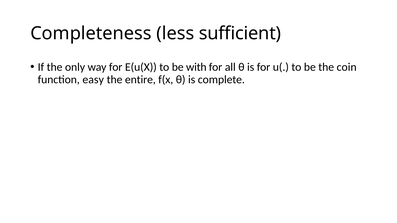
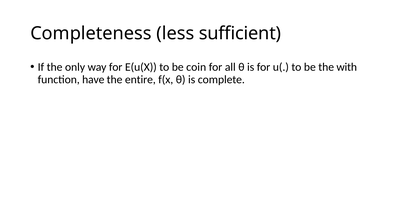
with: with -> coin
coin: coin -> with
easy: easy -> have
